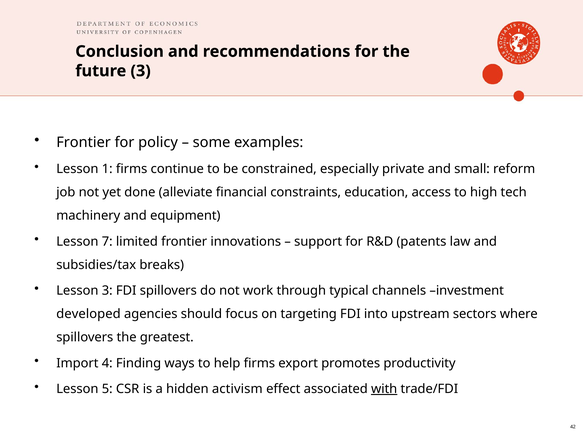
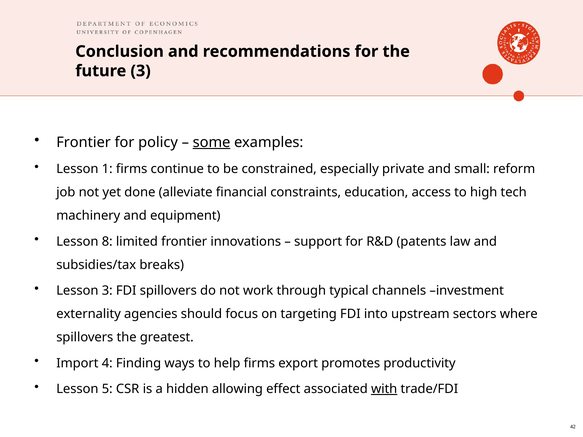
some underline: none -> present
7: 7 -> 8
developed: developed -> externality
activism: activism -> allowing
